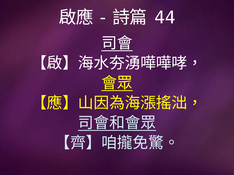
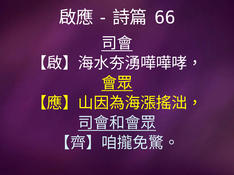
44: 44 -> 66
